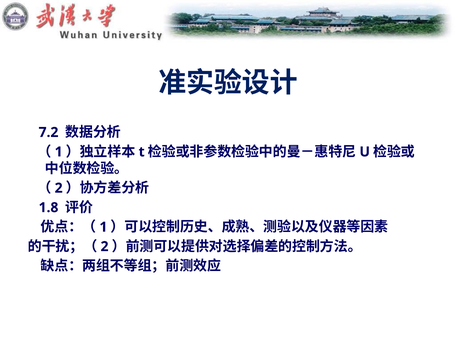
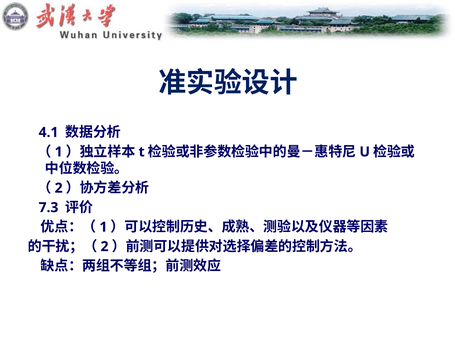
7.2: 7.2 -> 4.1
1.8: 1.8 -> 7.3
